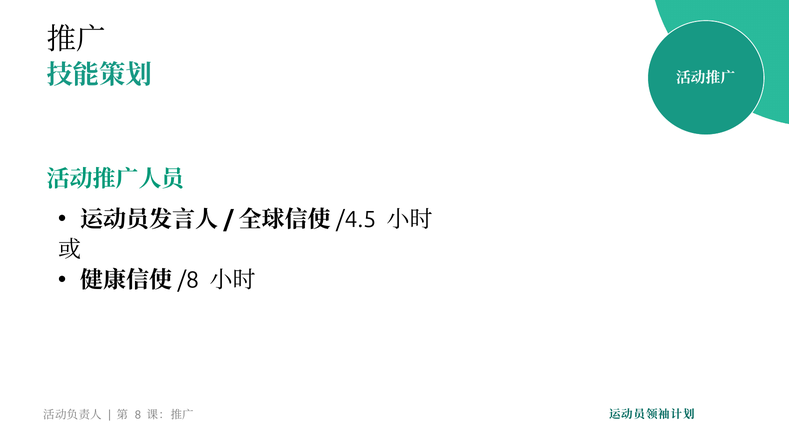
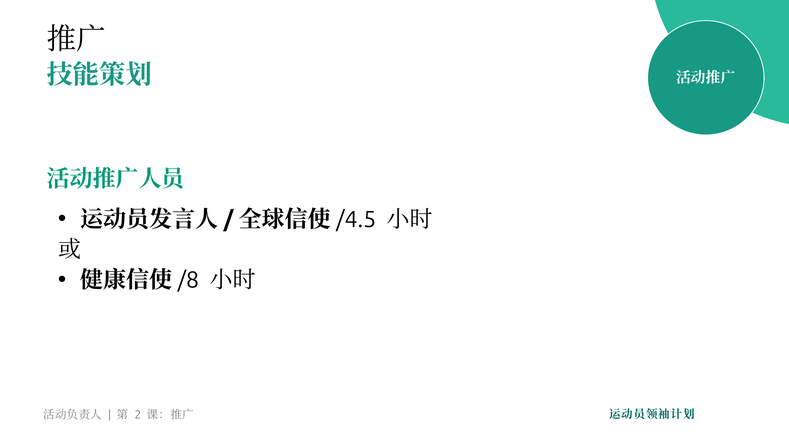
8: 8 -> 2
